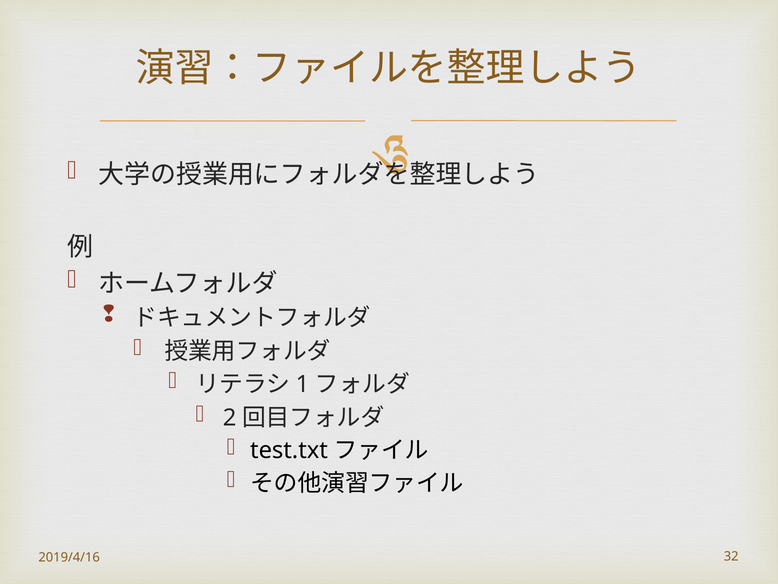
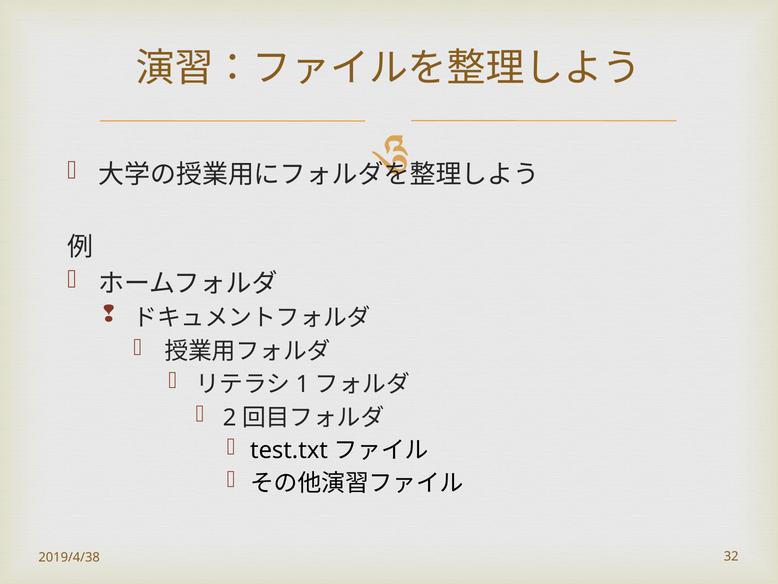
2019/4/16: 2019/4/16 -> 2019/4/38
